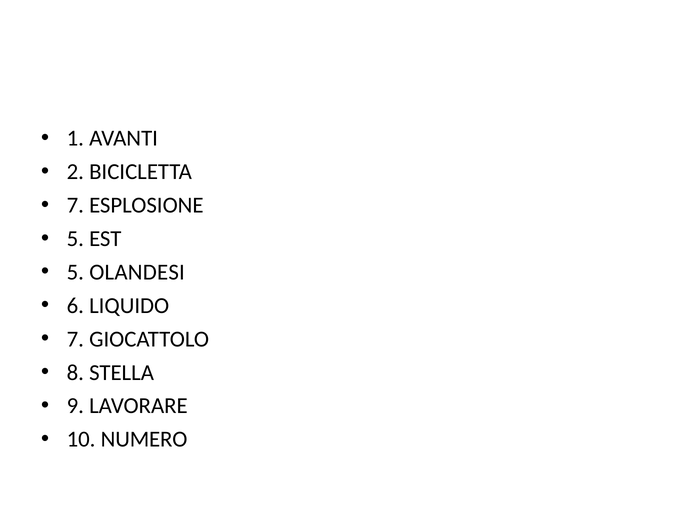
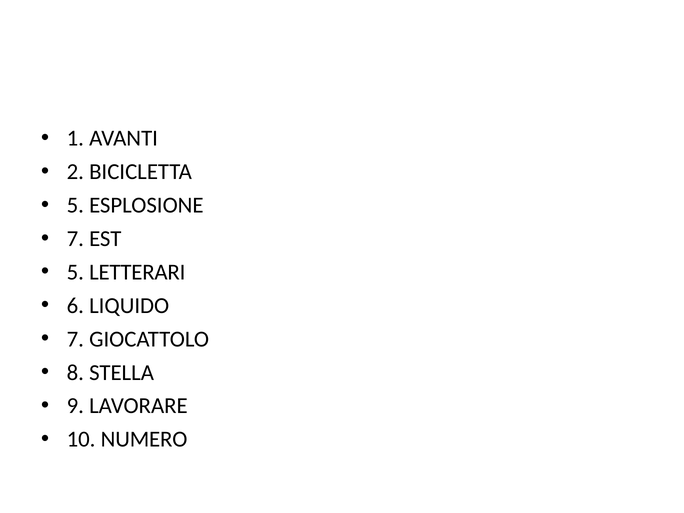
7 at (75, 205): 7 -> 5
5 at (75, 239): 5 -> 7
OLANDESI: OLANDESI -> LETTERARI
